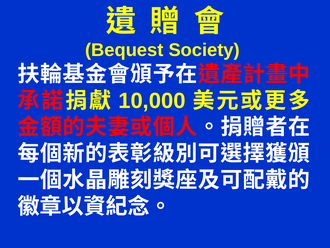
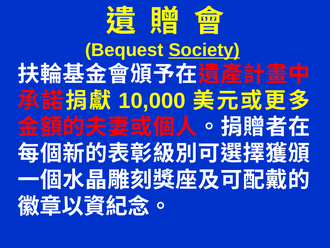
Society underline: none -> present
